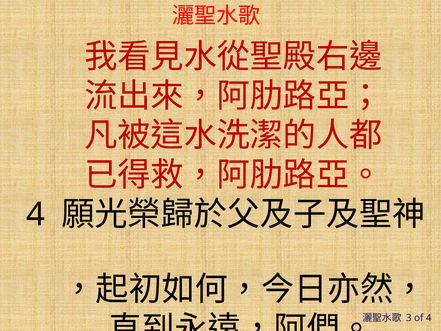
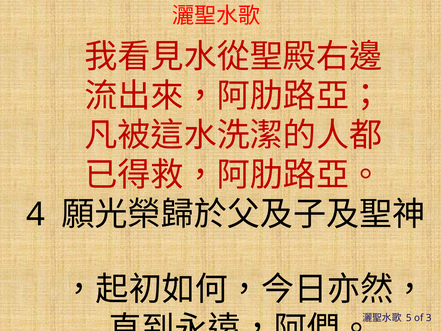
3: 3 -> 5
of 4: 4 -> 3
